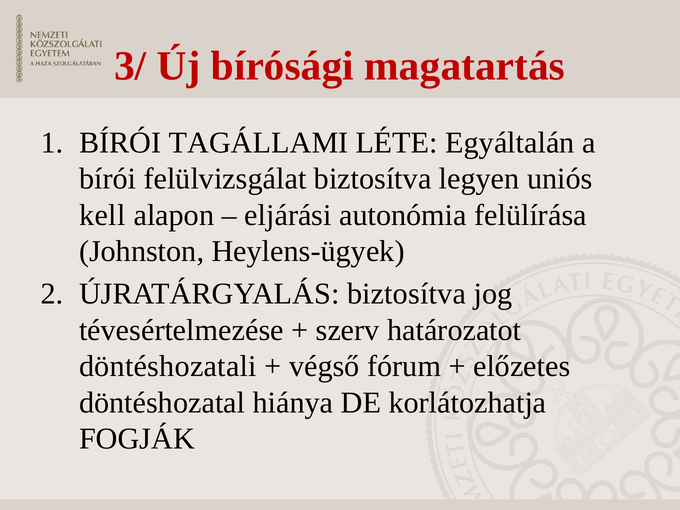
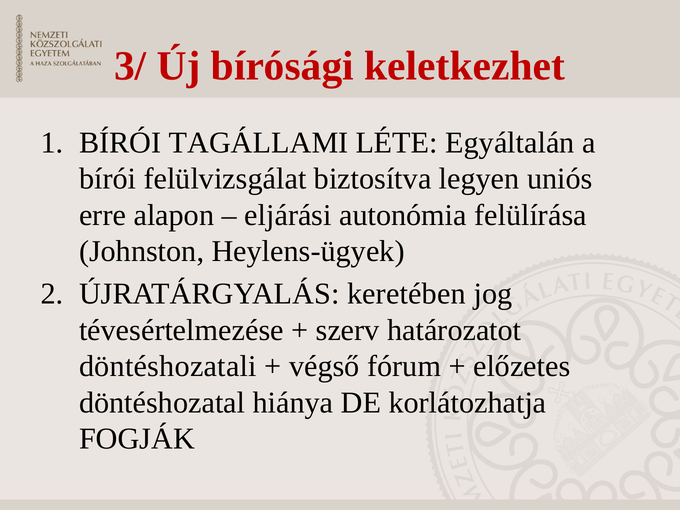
magatartás: magatartás -> keletkezhet
kell: kell -> erre
ÚJRATÁRGYALÁS biztosítva: biztosítva -> keretében
